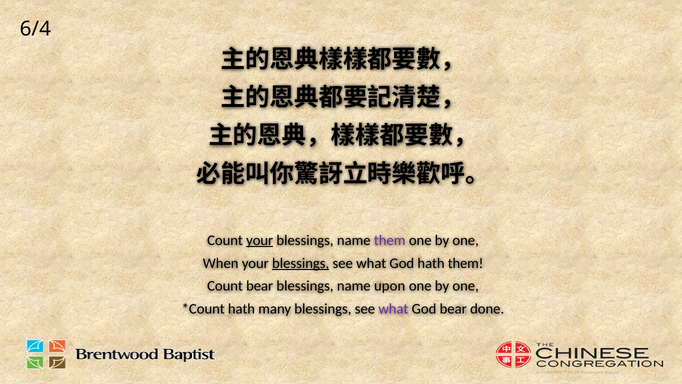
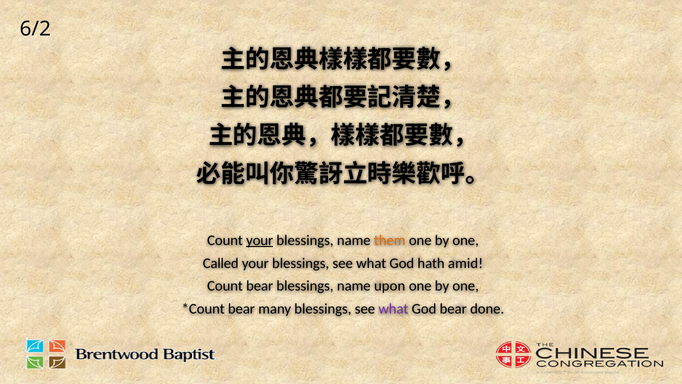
6/4: 6/4 -> 6/2
them at (390, 240) colour: purple -> orange
When: When -> Called
blessings at (301, 263) underline: present -> none
hath them: them -> amid
hath at (241, 309): hath -> bear
